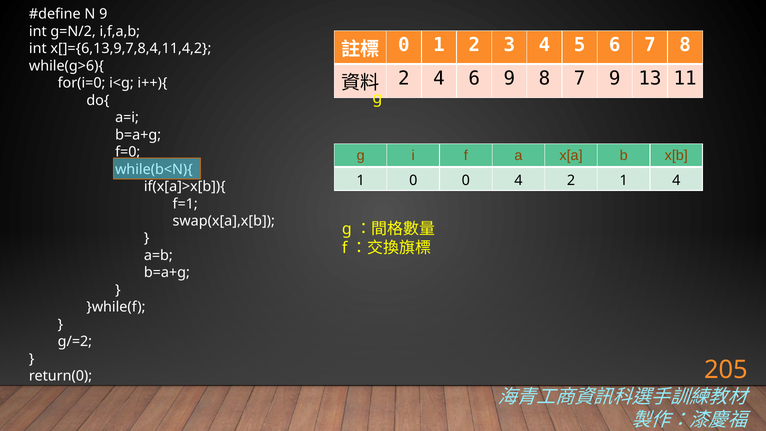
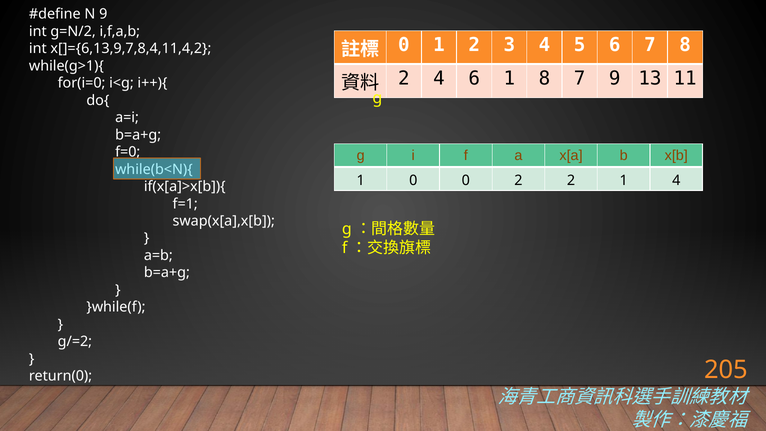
while(g>6){: while(g>6){ -> while(g>1){
6 9: 9 -> 1
0 4: 4 -> 2
